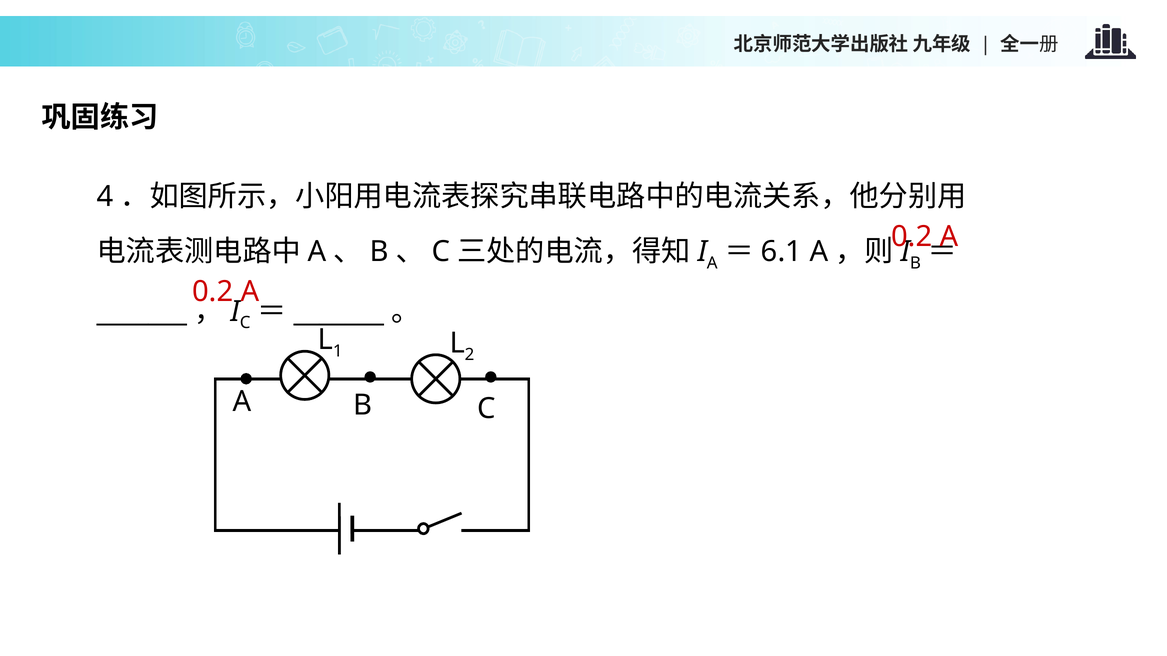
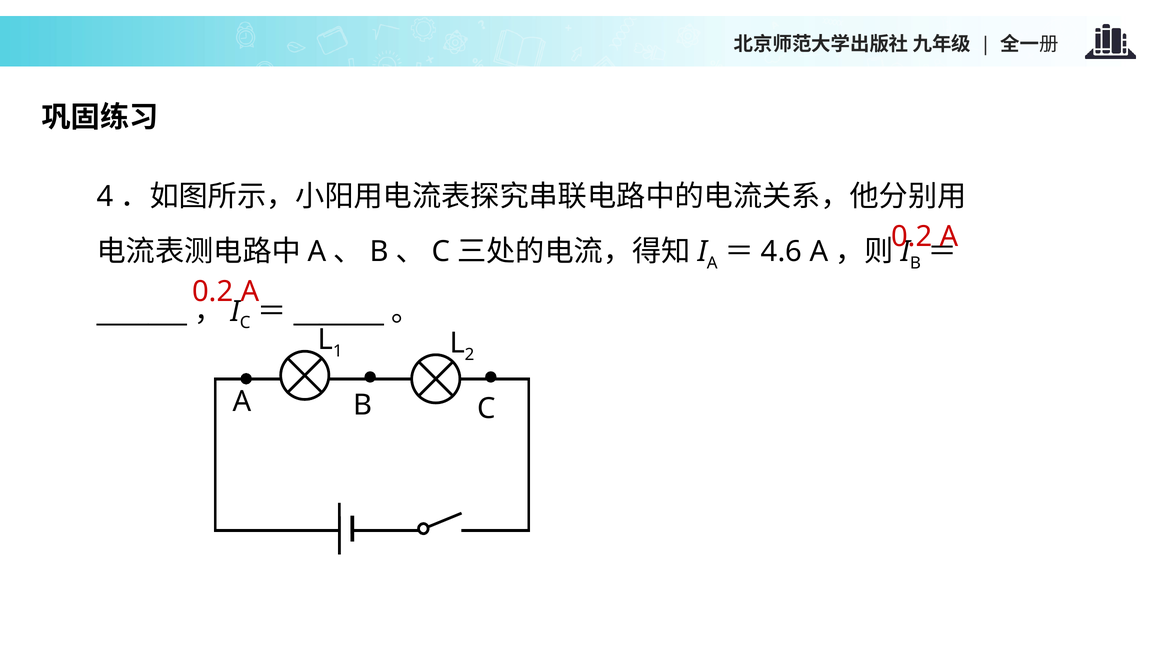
6.1: 6.1 -> 4.6
